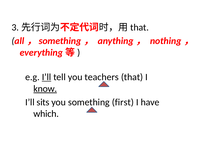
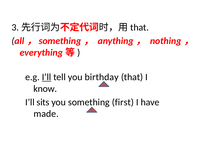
teachers: teachers -> birthday
know underline: present -> none
which: which -> made
